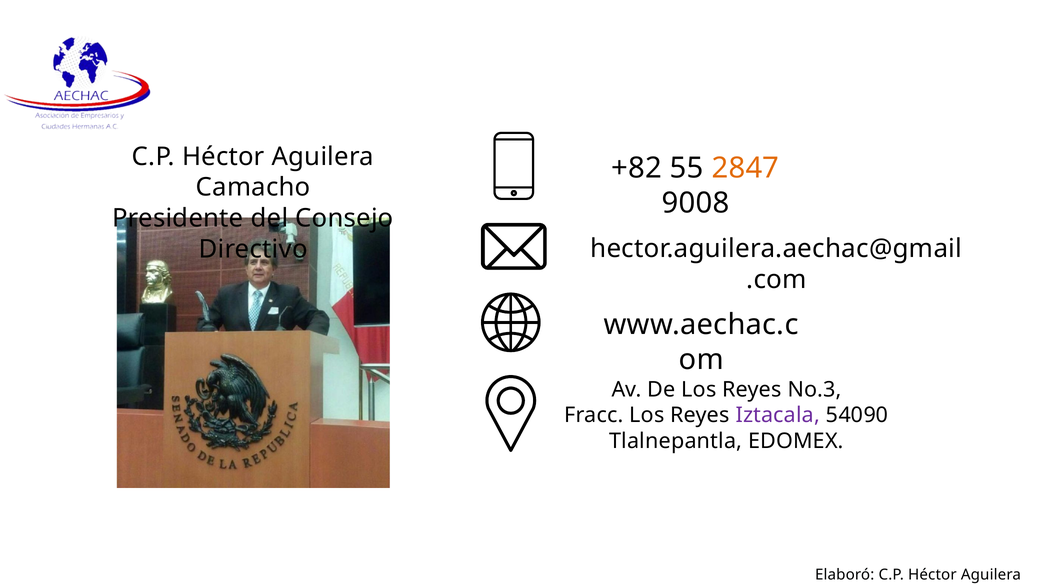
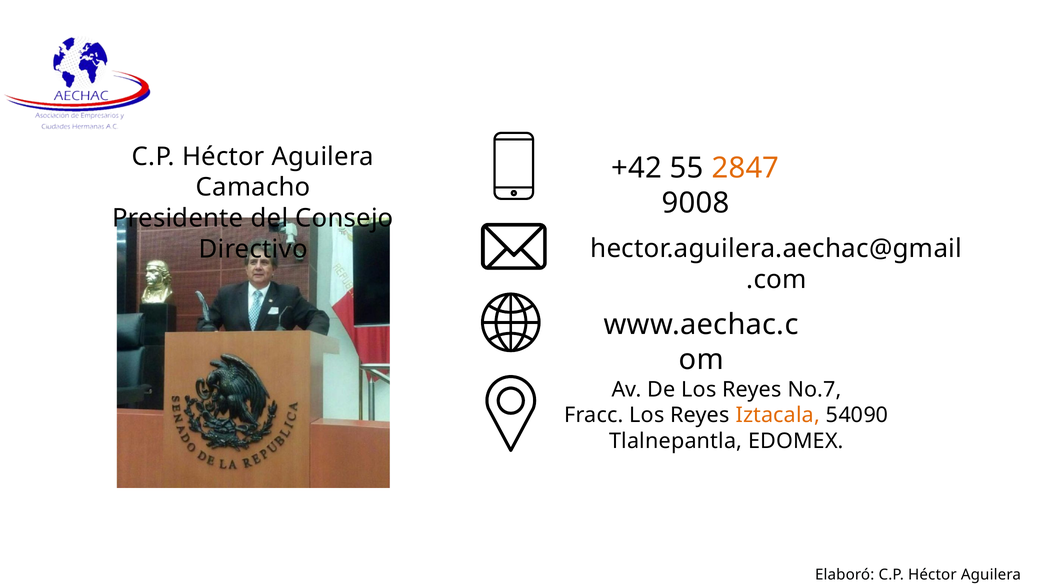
+82: +82 -> +42
No.3: No.3 -> No.7
Iztacala colour: purple -> orange
